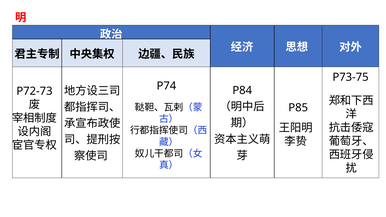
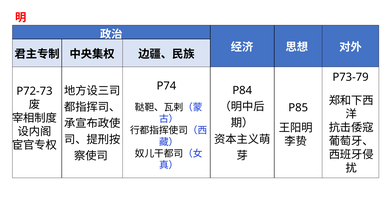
P73-75: P73-75 -> P73-79
